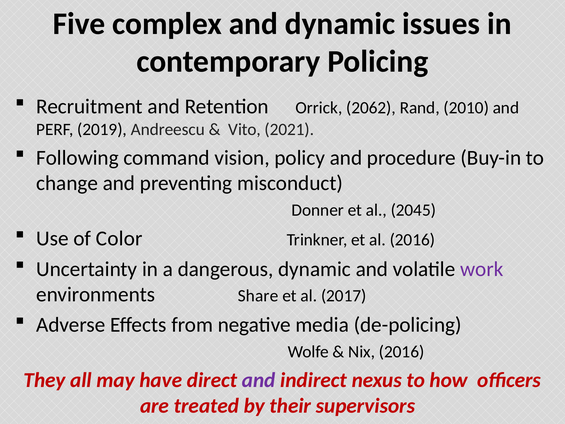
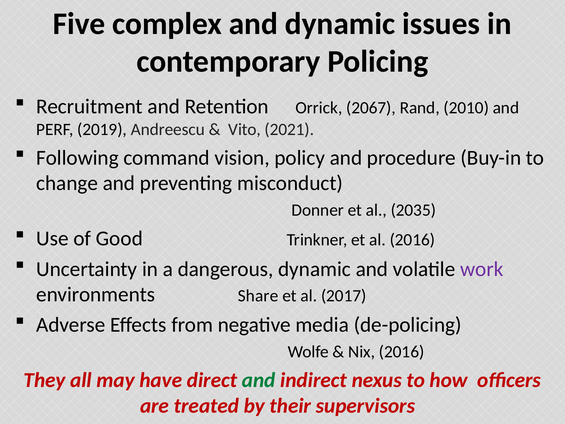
2062: 2062 -> 2067
2045: 2045 -> 2035
Color: Color -> Good
and at (259, 380) colour: purple -> green
